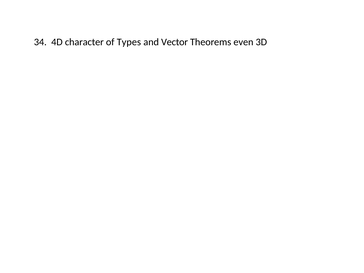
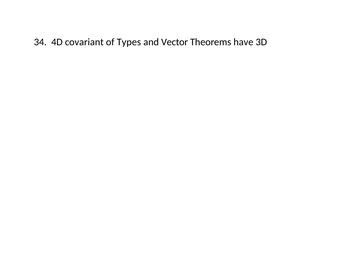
character: character -> covariant
even: even -> have
